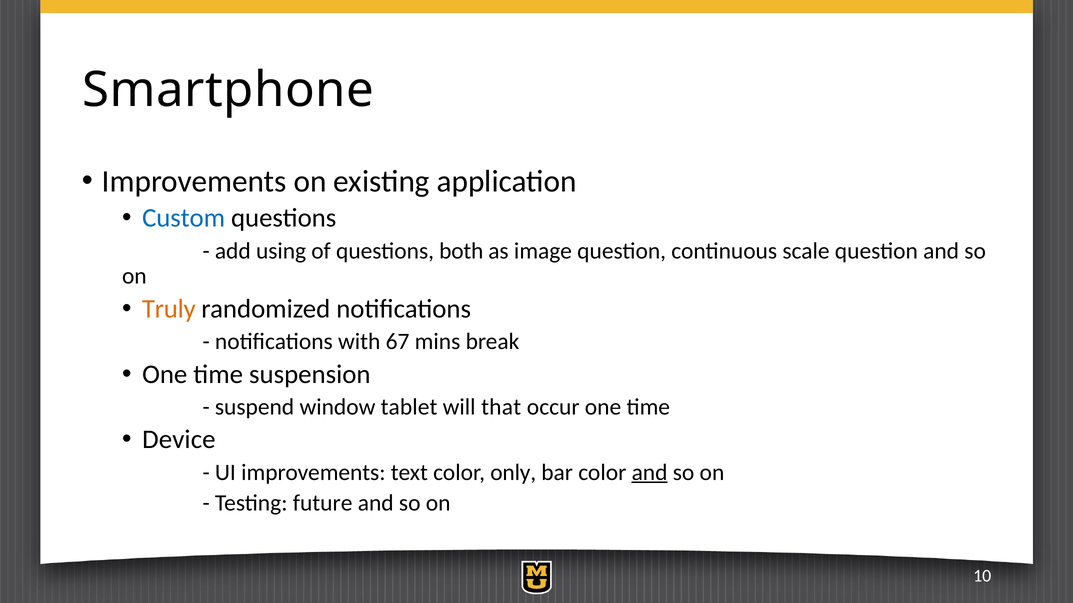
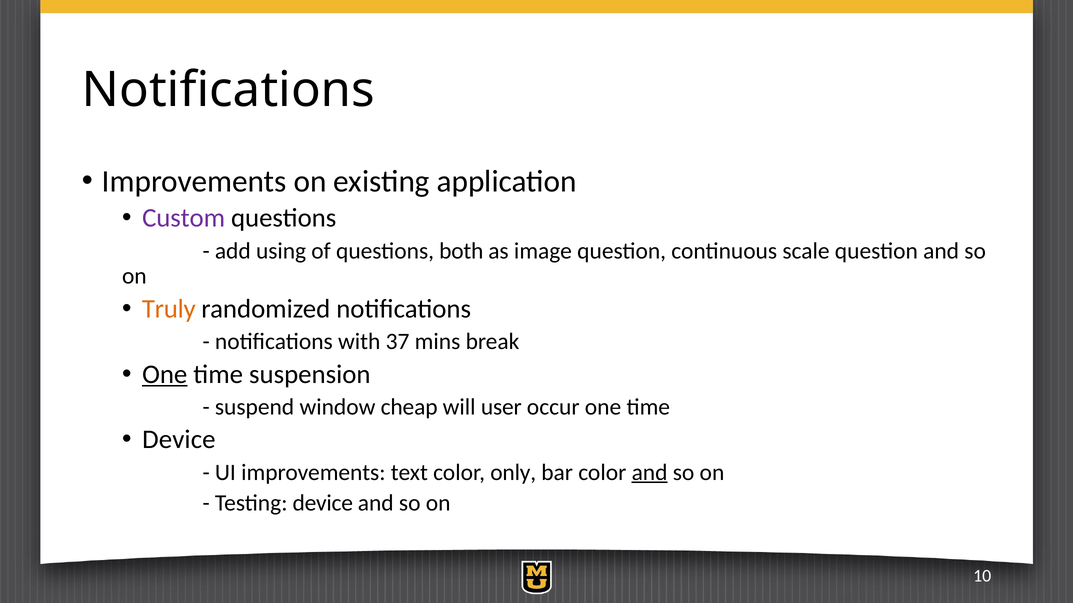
Smartphone at (228, 90): Smartphone -> Notifications
Custom colour: blue -> purple
67: 67 -> 37
One at (165, 375) underline: none -> present
tablet: tablet -> cheap
that: that -> user
Testing future: future -> device
